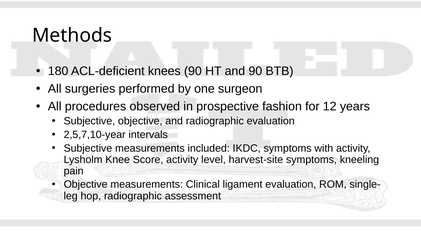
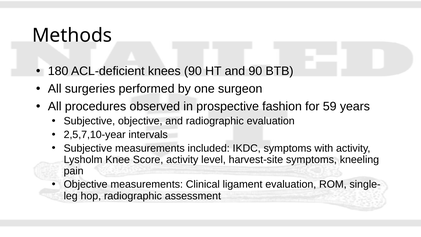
12: 12 -> 59
